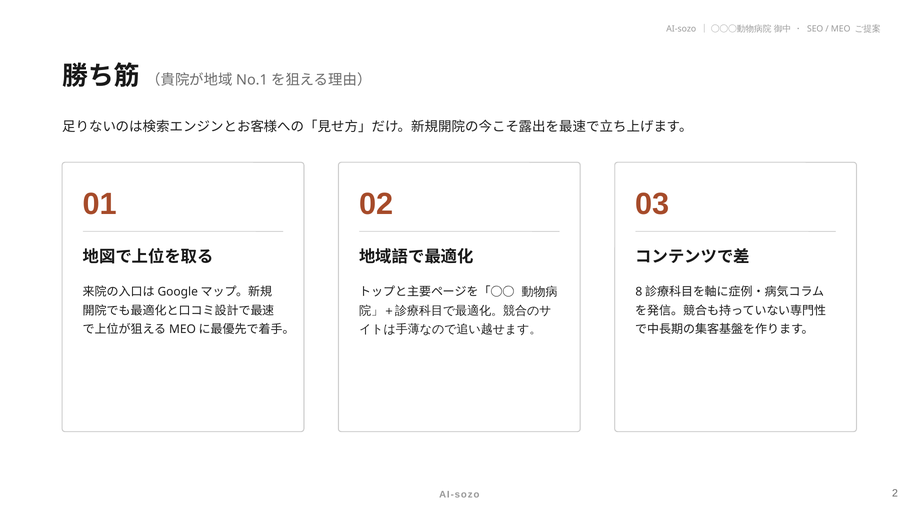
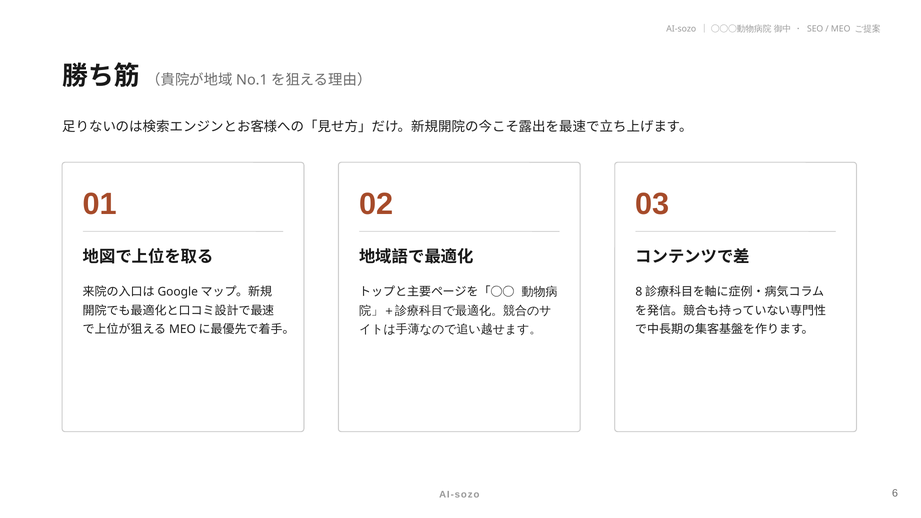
2: 2 -> 6
